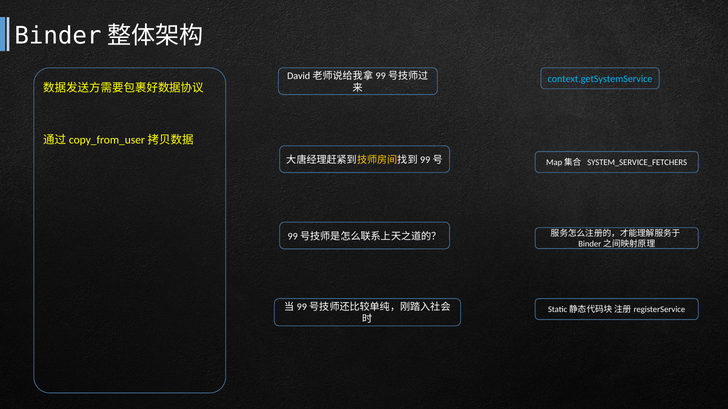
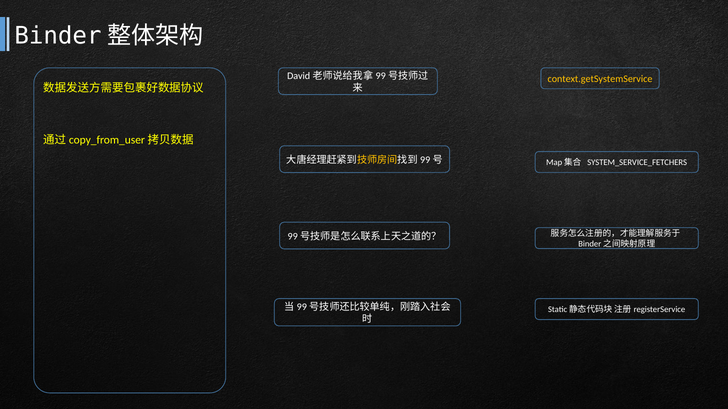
context.getSystemService colour: light blue -> yellow
